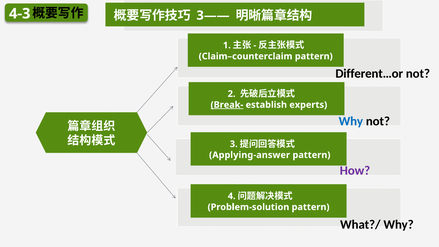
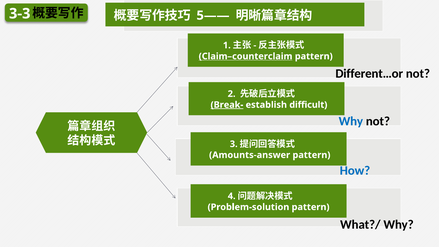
4-3: 4-3 -> 3-3
3——: 3—— -> 5——
Claim–counterclaim underline: none -> present
experts: experts -> difficult
Applying-answer: Applying-answer -> Amounts-answer
How colour: purple -> blue
